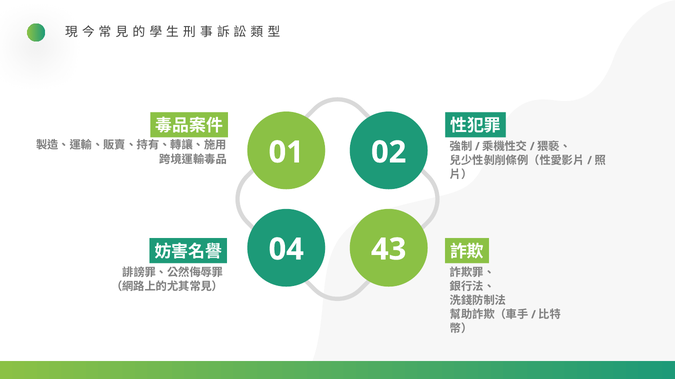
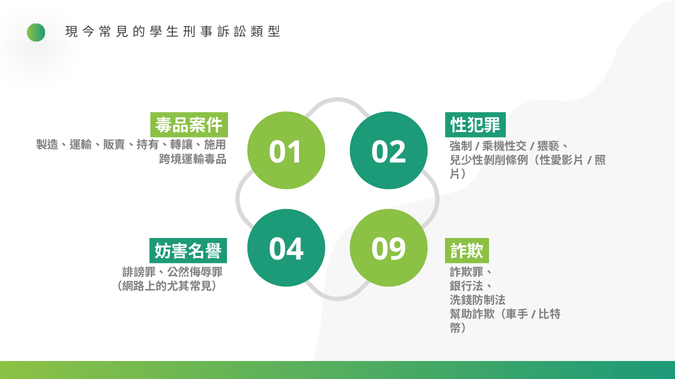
43: 43 -> 09
